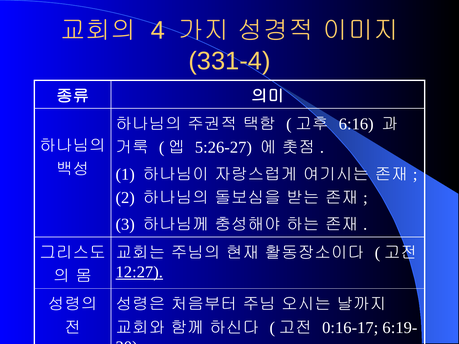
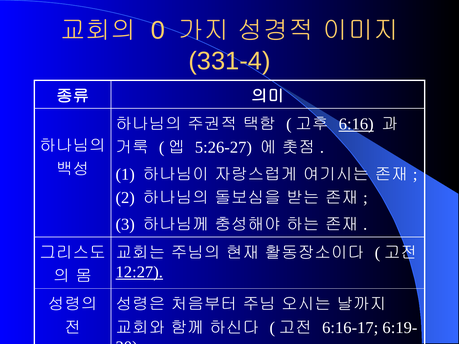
4: 4 -> 0
6:16 underline: none -> present
0:16-17: 0:16-17 -> 6:16-17
